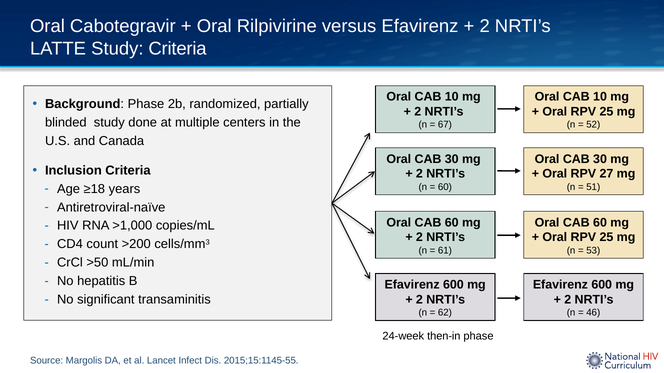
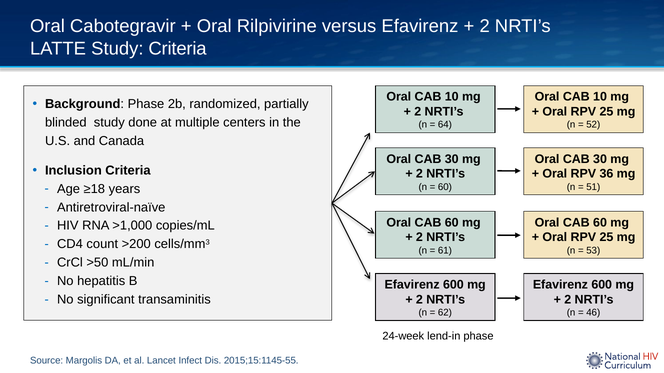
67: 67 -> 64
27: 27 -> 36
then-in: then-in -> lend-in
